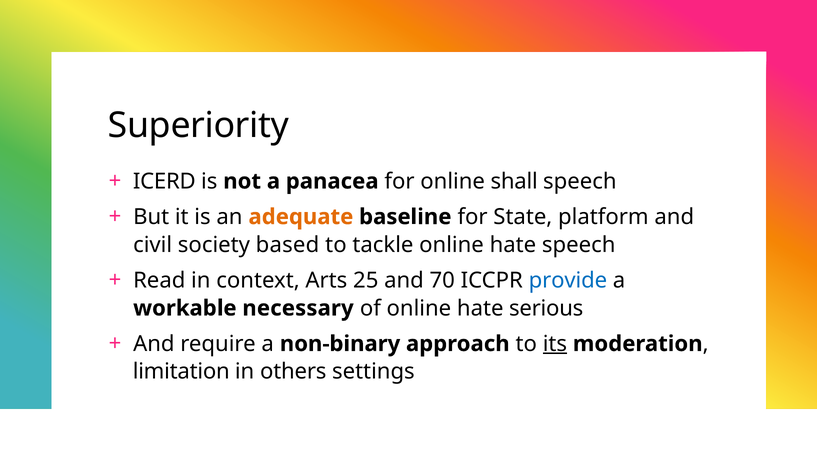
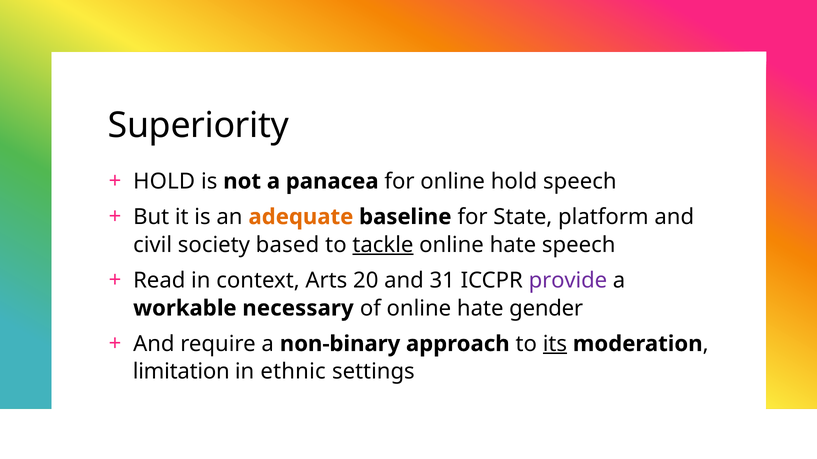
ICERD at (164, 182): ICERD -> HOLD
online shall: shall -> hold
tackle underline: none -> present
25: 25 -> 20
70: 70 -> 31
provide colour: blue -> purple
serious: serious -> gender
others: others -> ethnic
